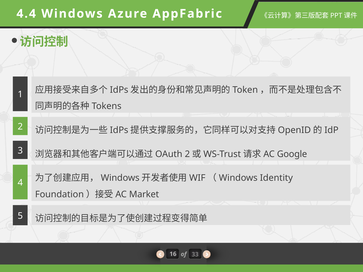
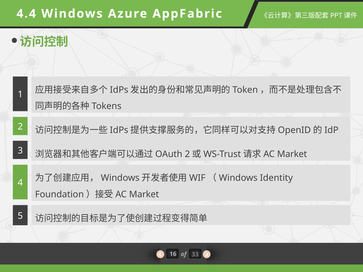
Google at (292, 154): Google -> Market
